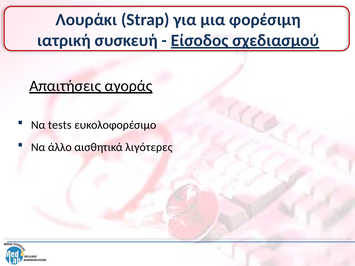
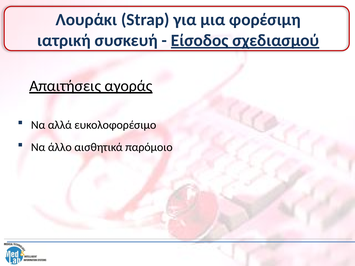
tests: tests -> αλλά
λιγότερες: λιγότερες -> παρόμοιο
